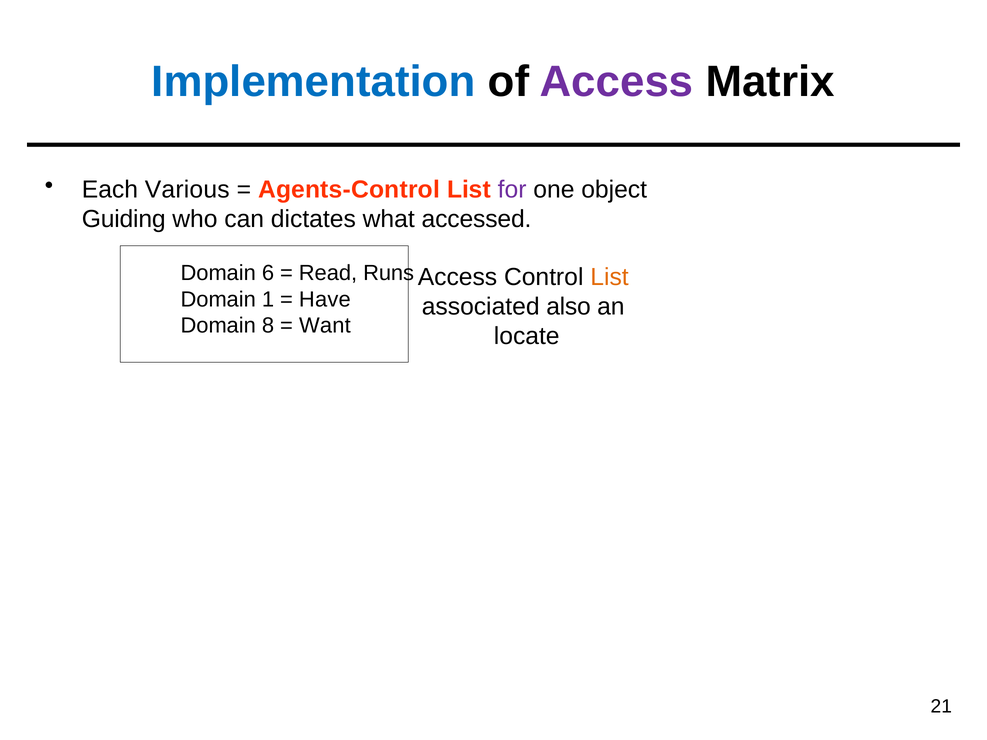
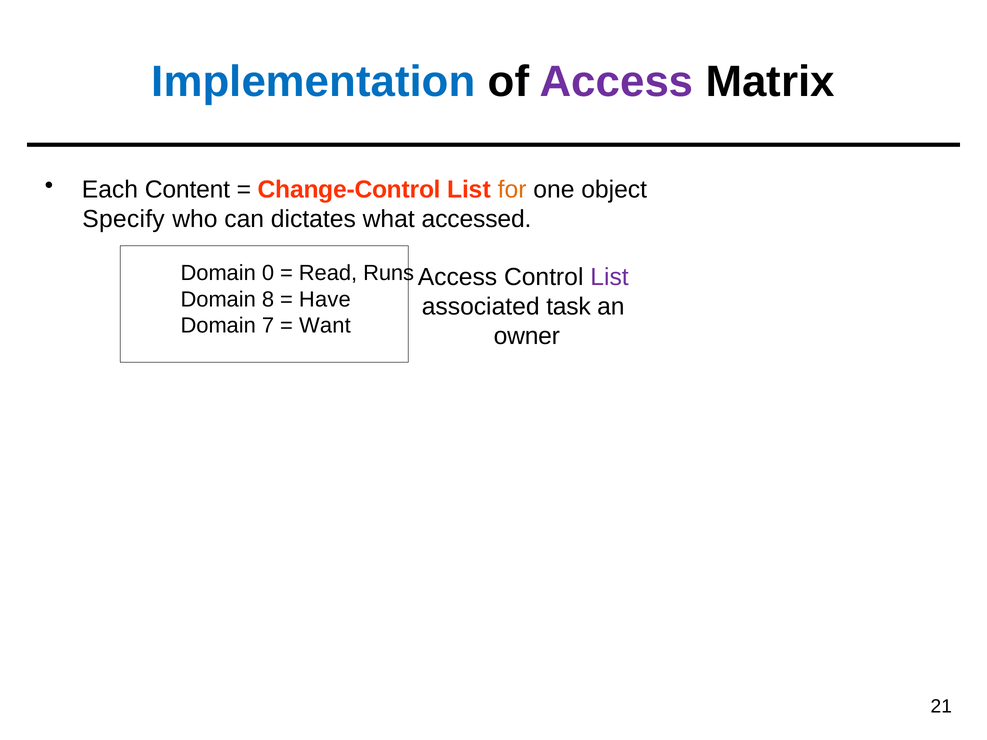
Various: Various -> Content
Agents-Control: Agents-Control -> Change-Control
for colour: purple -> orange
Guiding: Guiding -> Specify
6: 6 -> 0
List at (610, 277) colour: orange -> purple
1: 1 -> 8
also: also -> task
8: 8 -> 7
locate: locate -> owner
